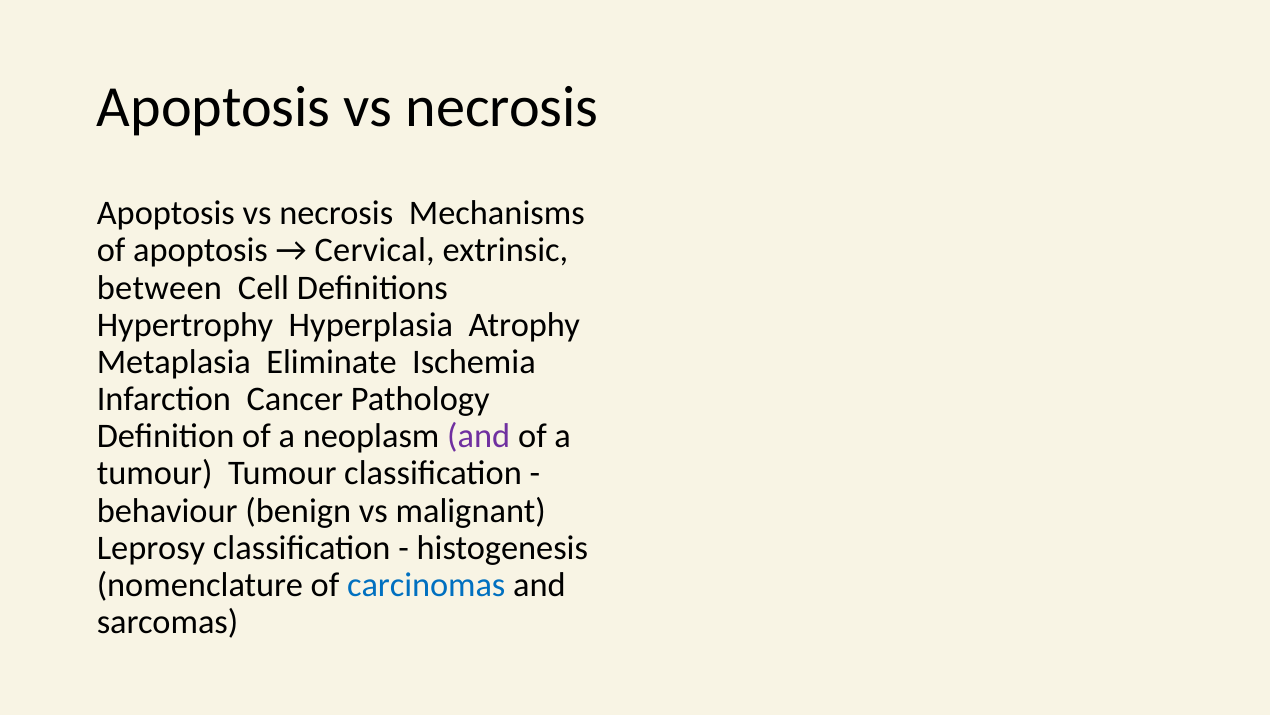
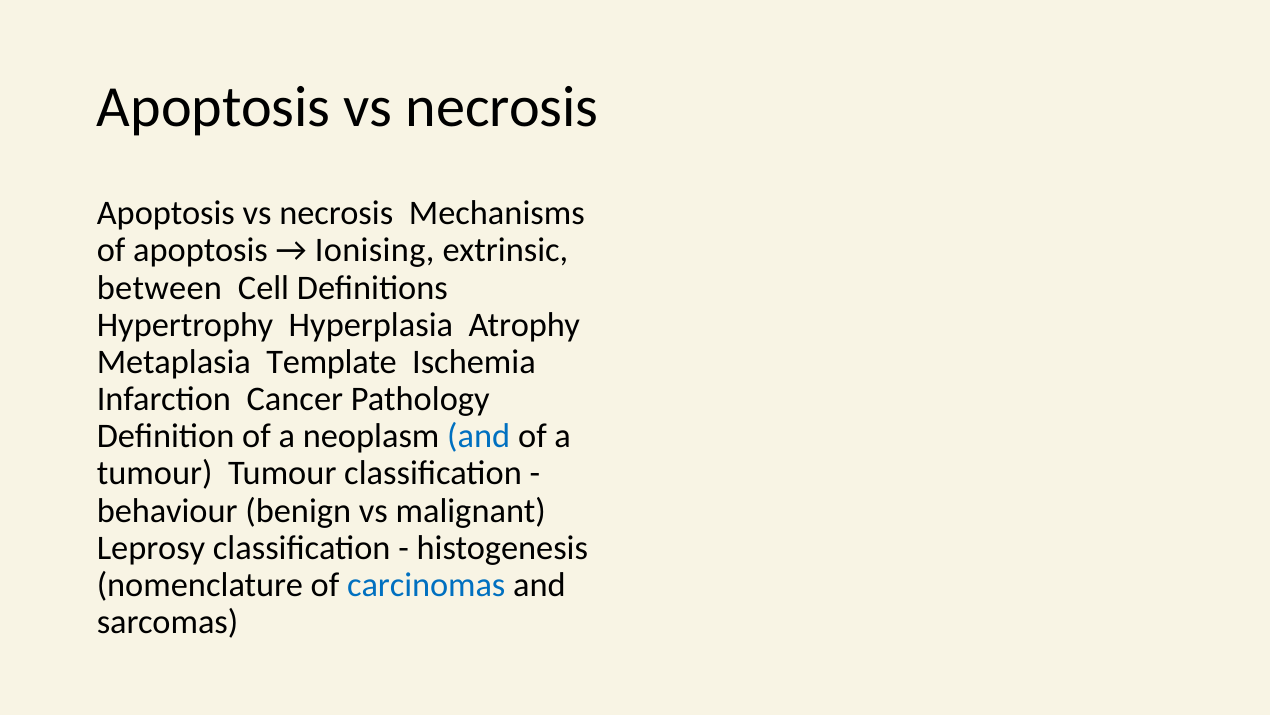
Cervical: Cervical -> Ionising
Eliminate: Eliminate -> Template
and at (479, 436) colour: purple -> blue
